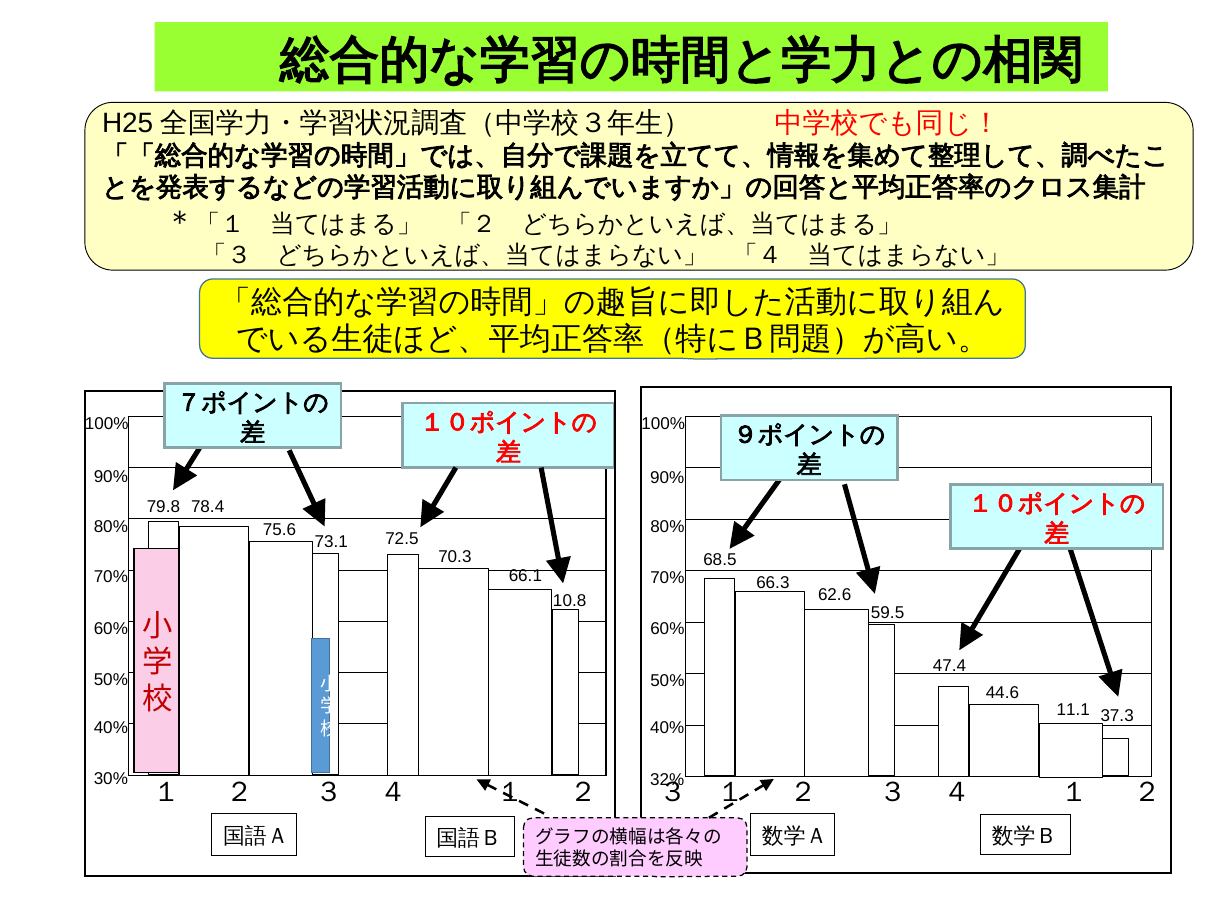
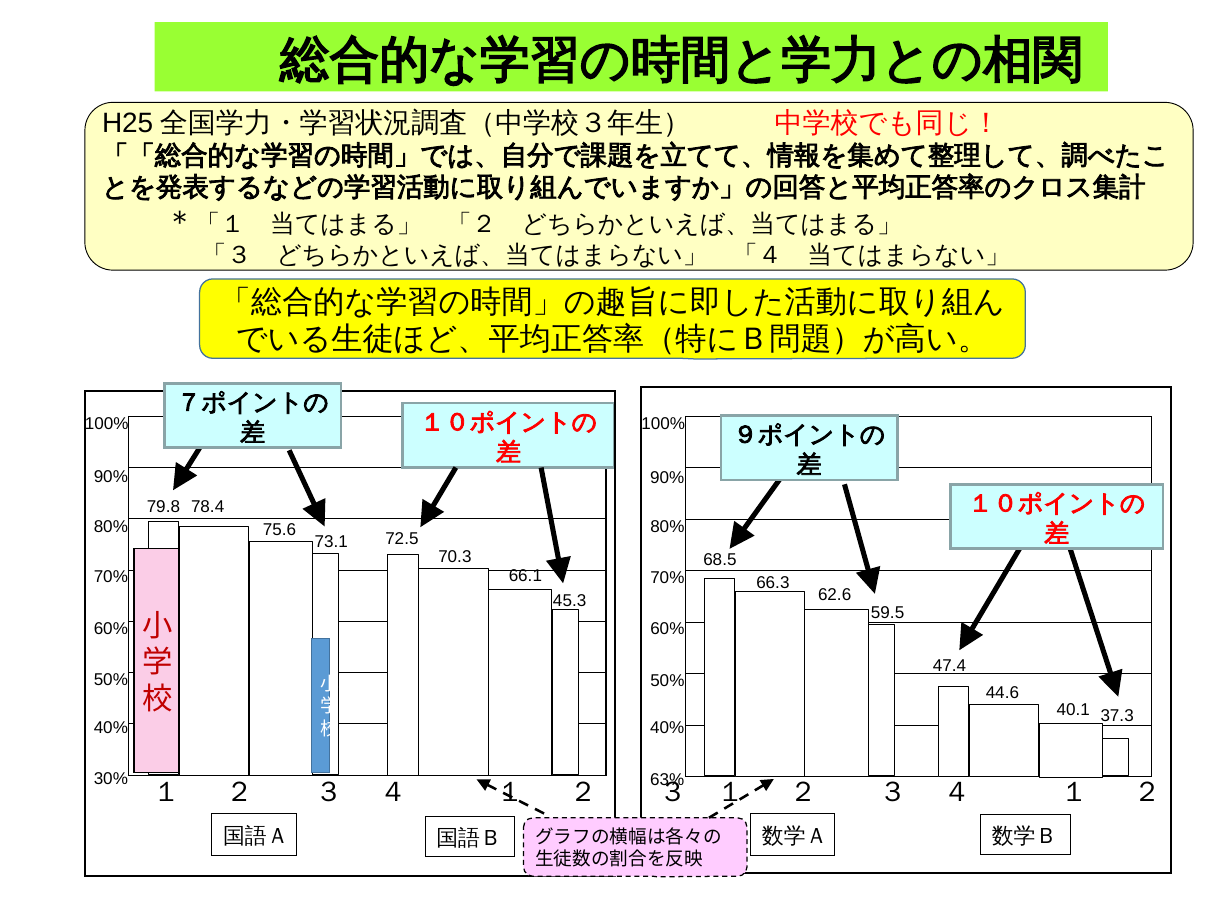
10.8: 10.8 -> 45.3
11.1: 11.1 -> 40.1
32%: 32% -> 63%
